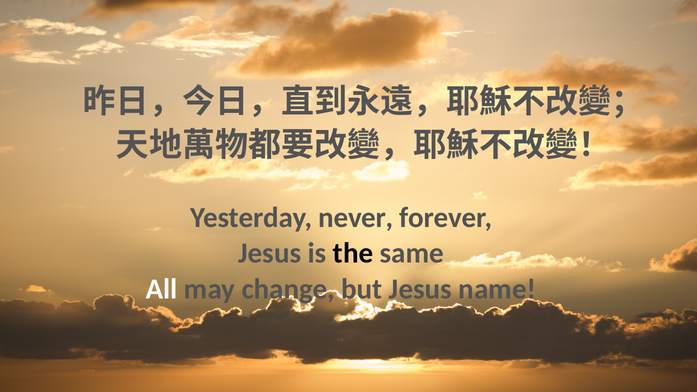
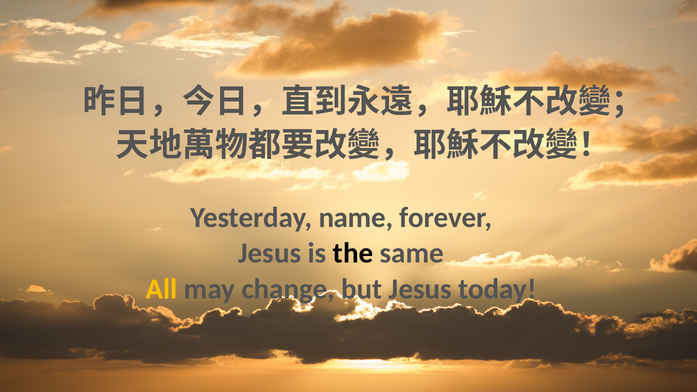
never: never -> name
All colour: white -> yellow
name: name -> today
